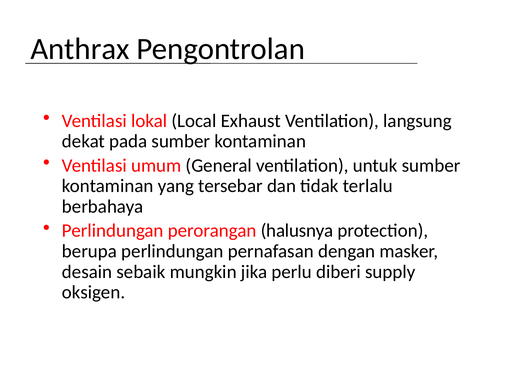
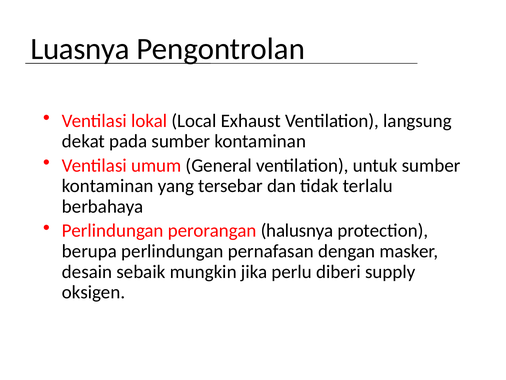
Anthrax: Anthrax -> Luasnya
